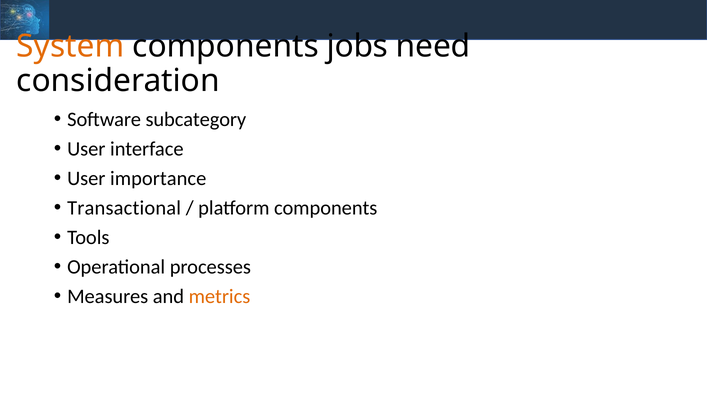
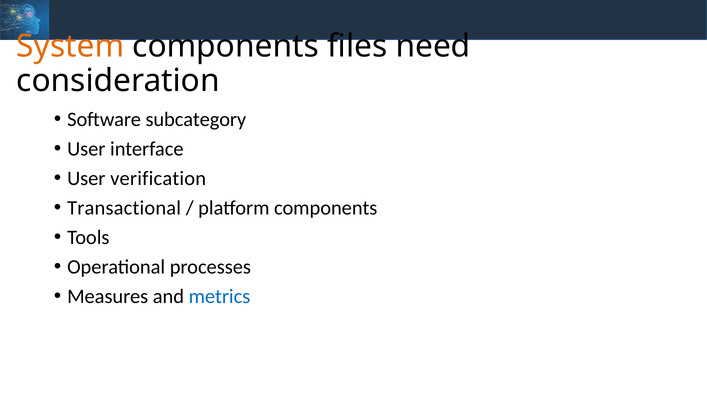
jobs: jobs -> files
importance: importance -> verification
metrics colour: orange -> blue
